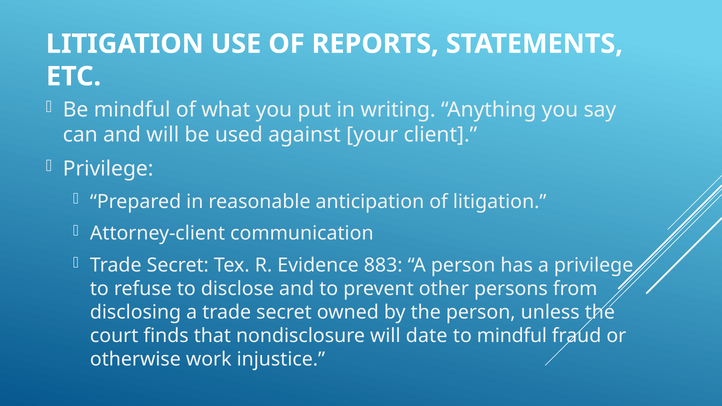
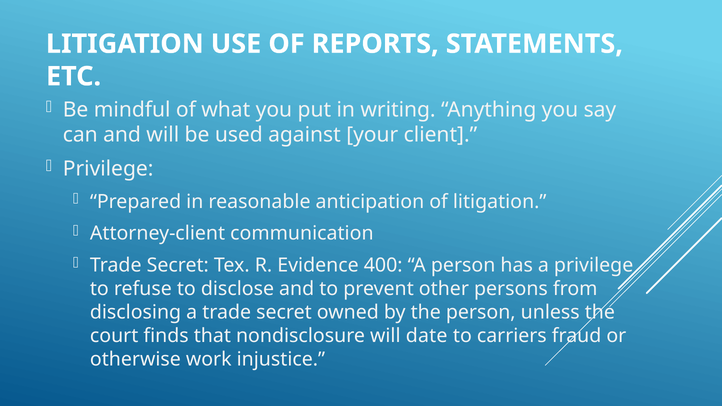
883: 883 -> 400
to mindful: mindful -> carriers
